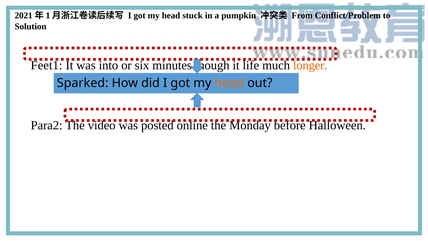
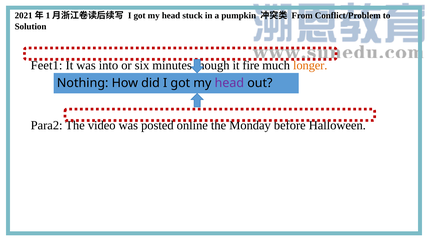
life: life -> fire
Sparked: Sparked -> Nothing
head at (229, 83) colour: orange -> purple
